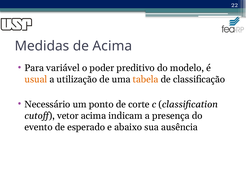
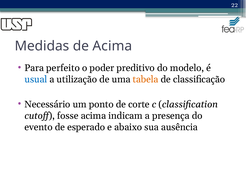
variável: variável -> perfeito
usual colour: orange -> blue
vetor: vetor -> fosse
